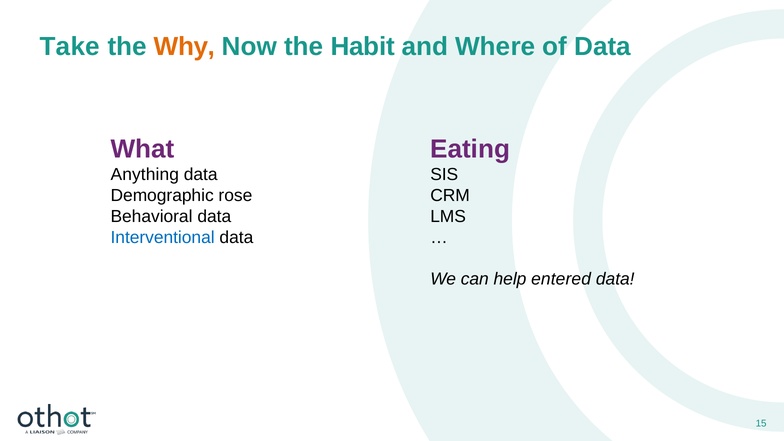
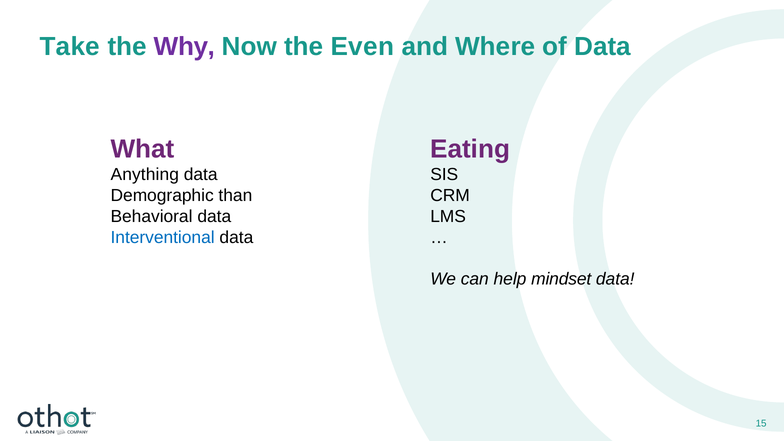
Why colour: orange -> purple
Habit: Habit -> Even
rose: rose -> than
entered: entered -> mindset
